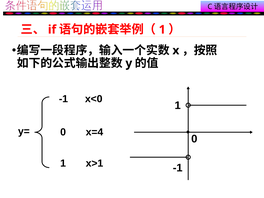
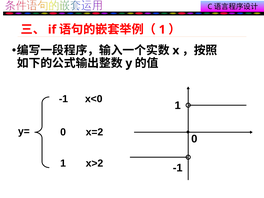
x=4: x=4 -> x=2
x>1: x>1 -> x>2
